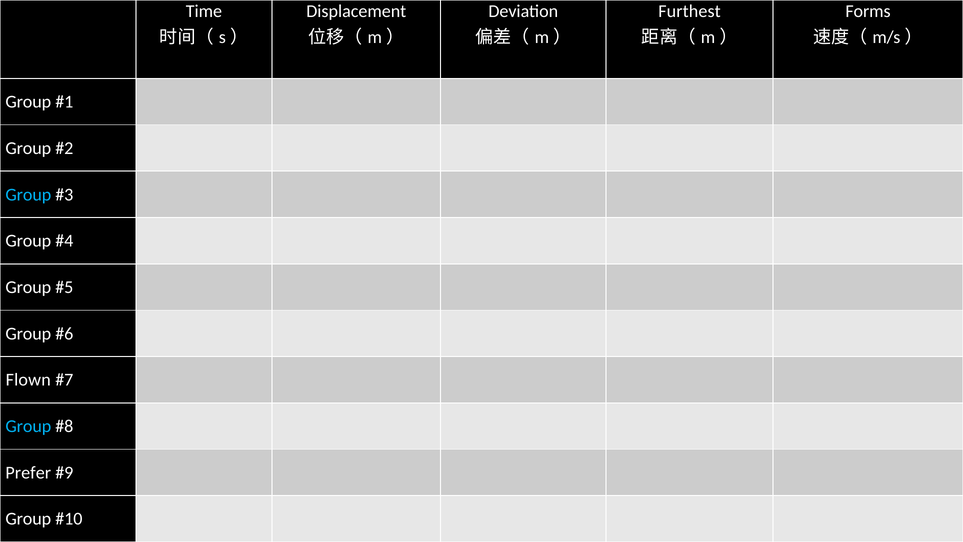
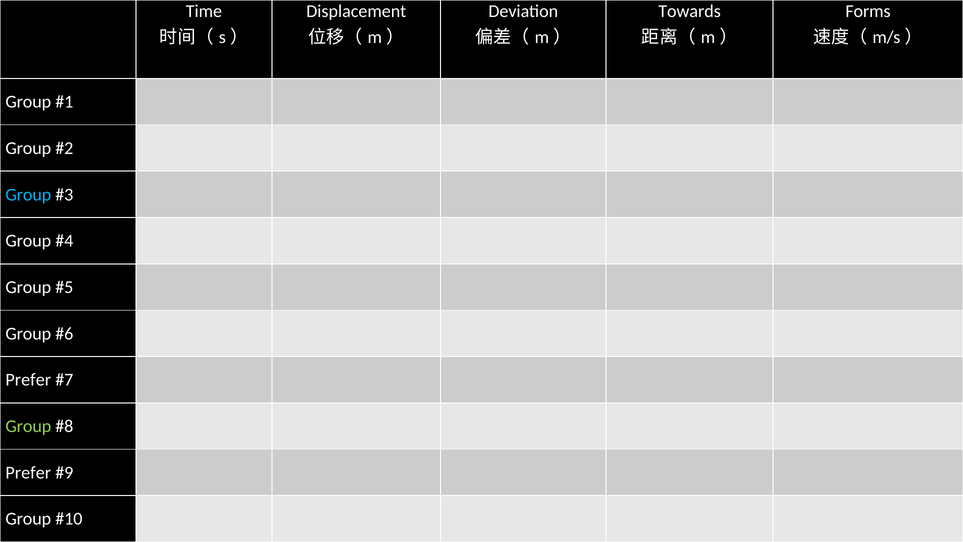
Furthest: Furthest -> Towards
Flown at (28, 380): Flown -> Prefer
Group at (28, 426) colour: light blue -> light green
